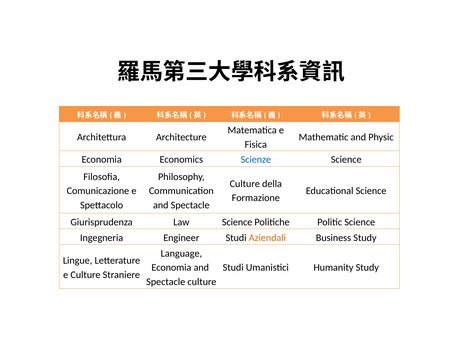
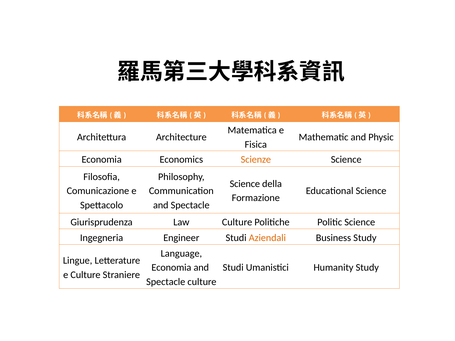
Scienze colour: blue -> orange
Culture at (245, 184): Culture -> Science
Law Science: Science -> Culture
